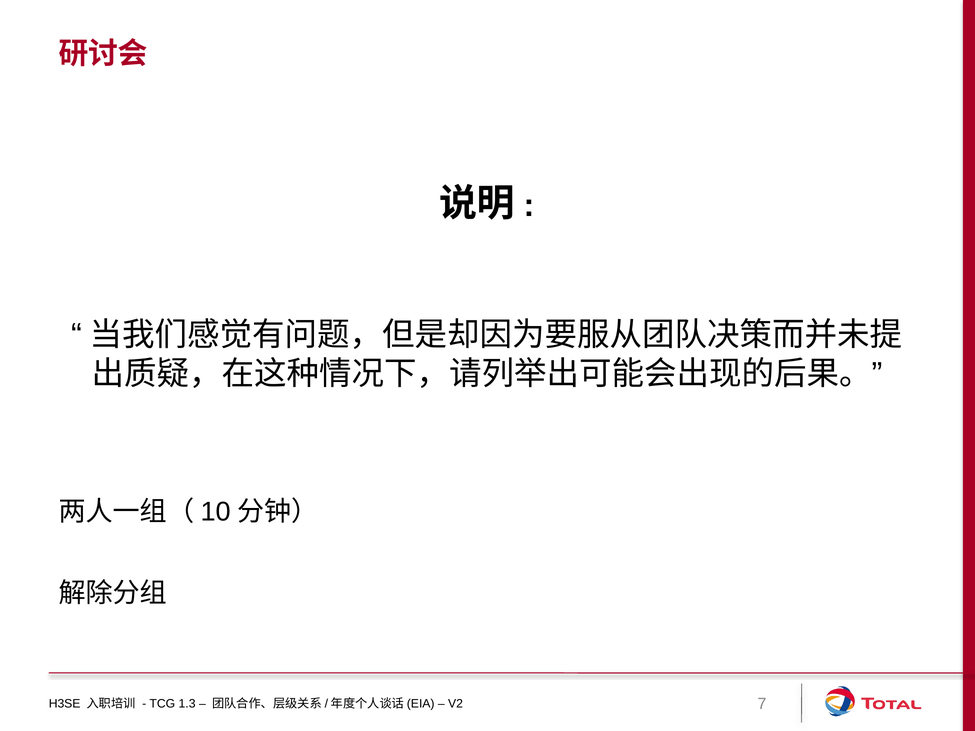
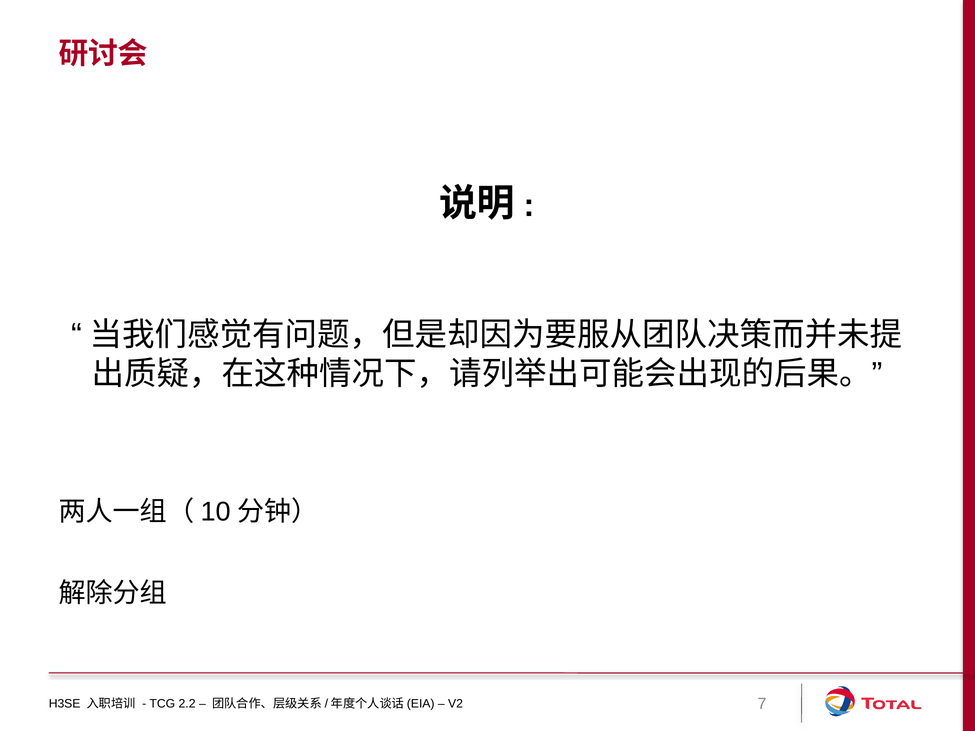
1.3: 1.3 -> 2.2
